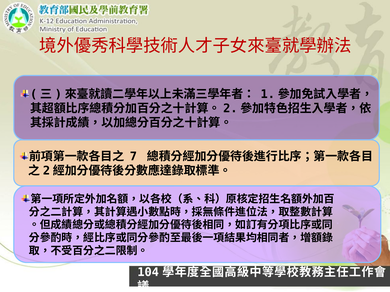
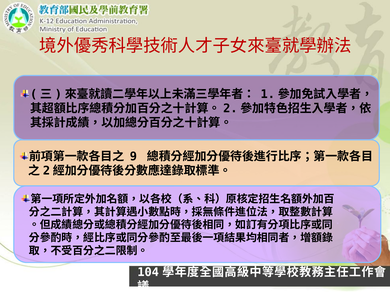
7: 7 -> 9
